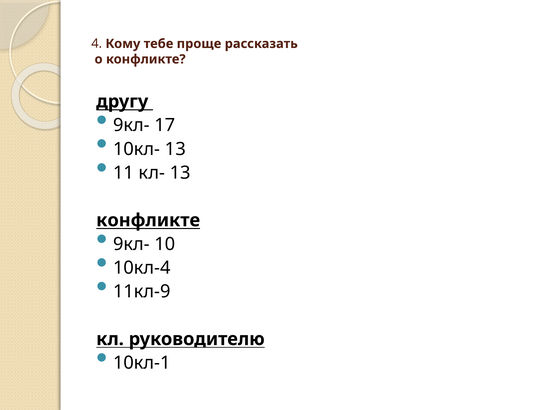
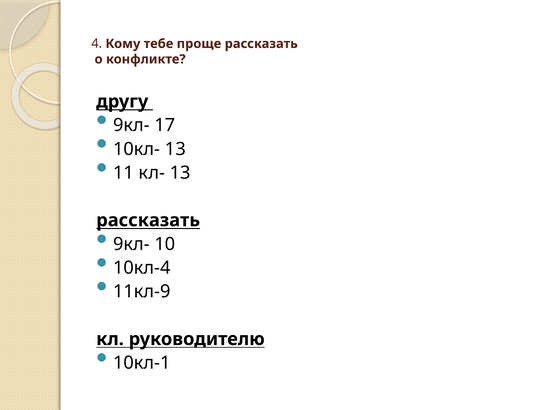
конфликте at (148, 220): конфликте -> рассказать
